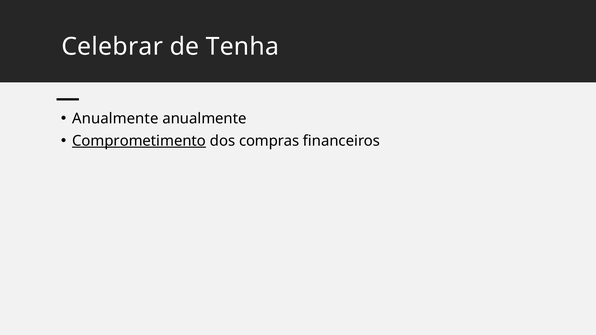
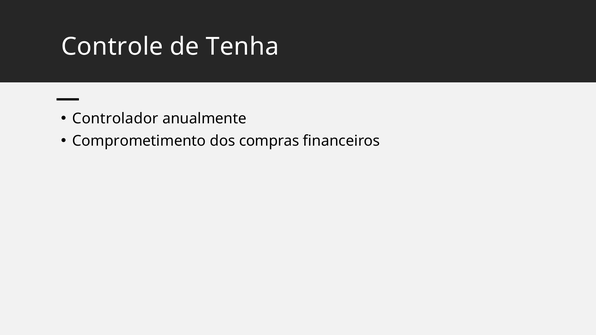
Celebrar: Celebrar -> Controle
Anualmente at (115, 119): Anualmente -> Controlador
Comprometimento underline: present -> none
